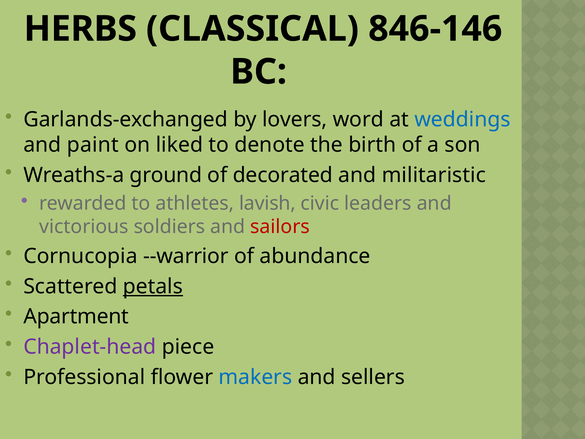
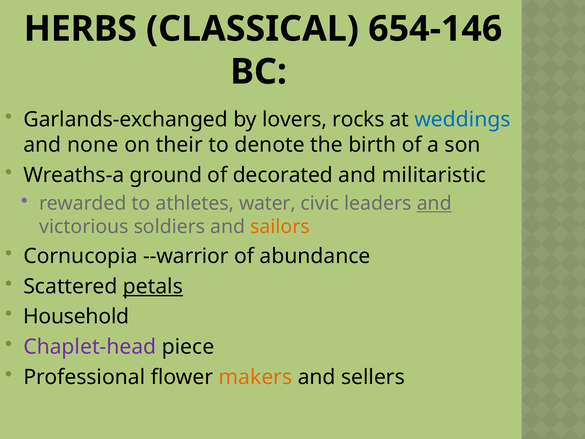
846-146: 846-146 -> 654-146
word: word -> rocks
paint: paint -> none
liked: liked -> their
lavish: lavish -> water
and at (434, 203) underline: none -> present
sailors colour: red -> orange
Apartment: Apartment -> Household
makers colour: blue -> orange
